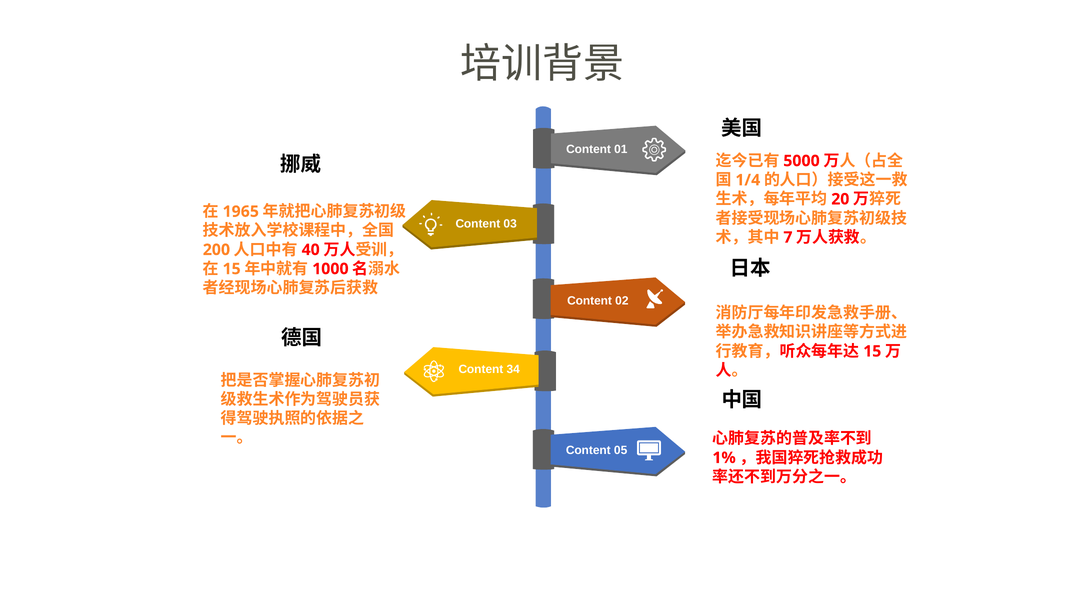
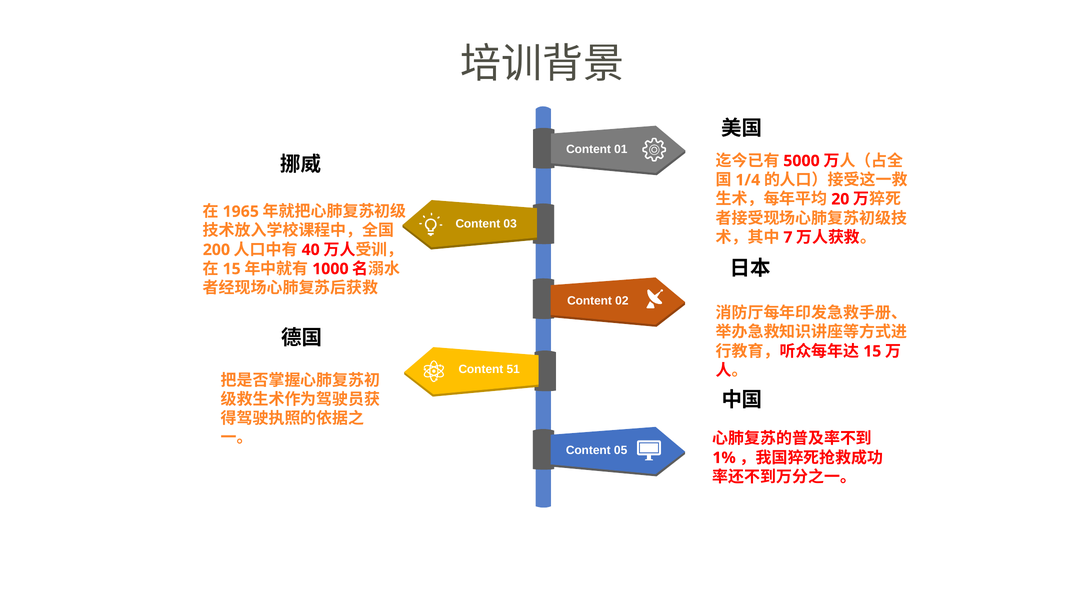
34: 34 -> 51
